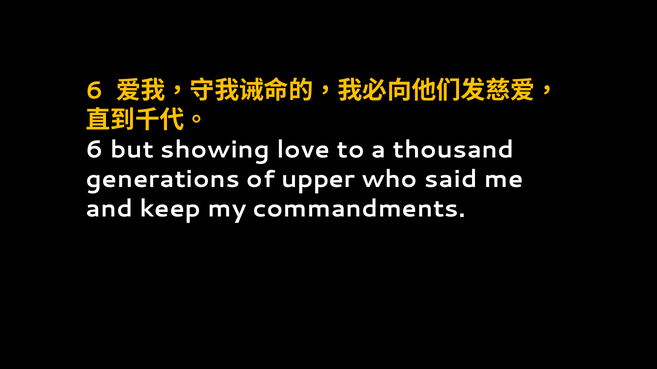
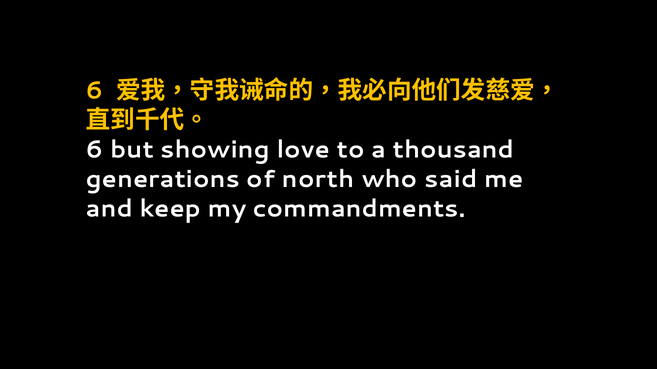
upper: upper -> north
